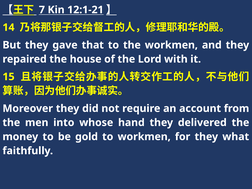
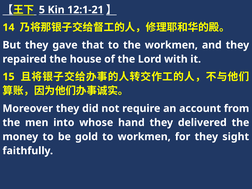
7: 7 -> 5
what: what -> sight
